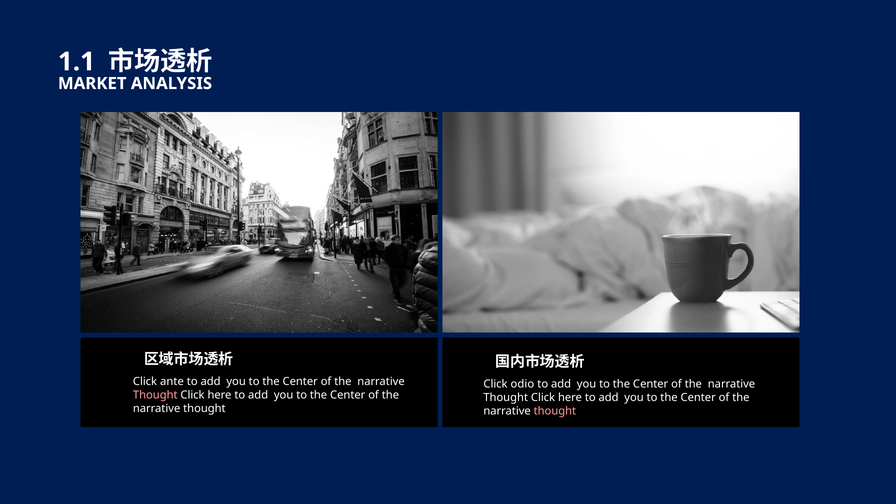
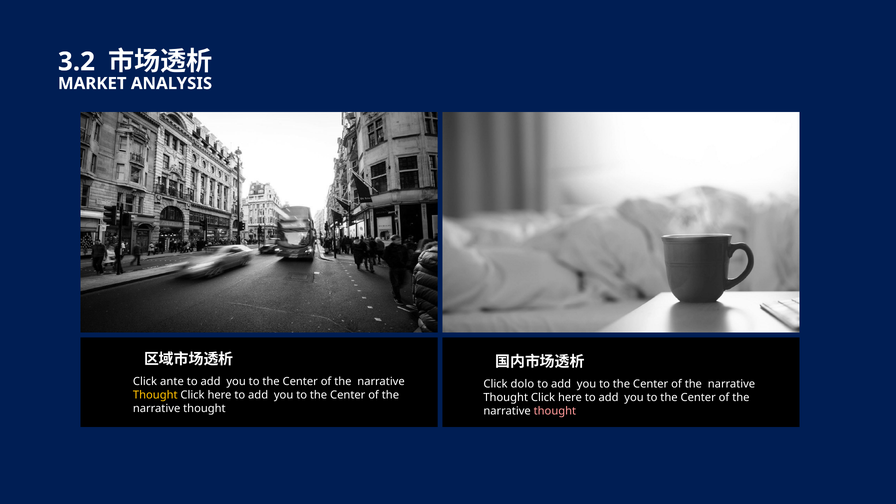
1.1: 1.1 -> 3.2
odio: odio -> dolo
Thought at (155, 395) colour: pink -> yellow
